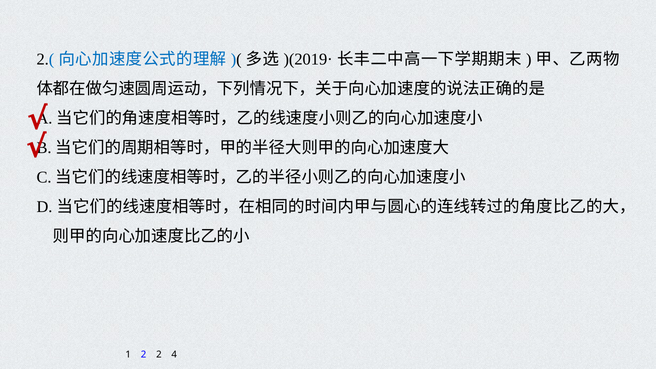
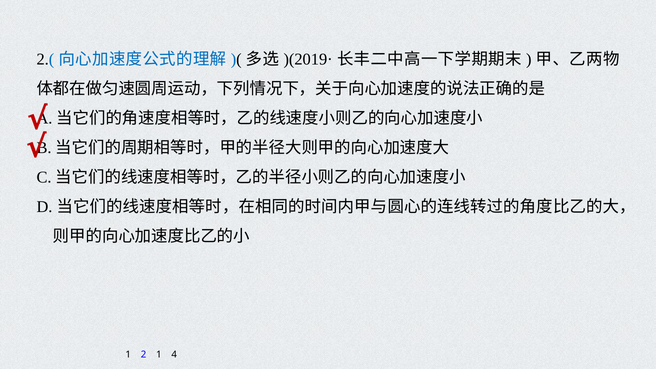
2 2: 2 -> 1
